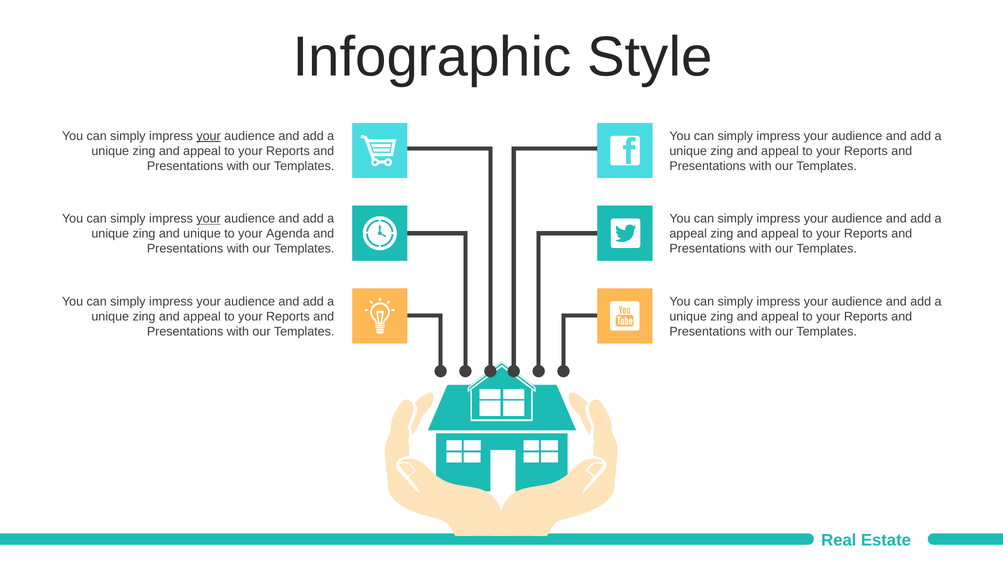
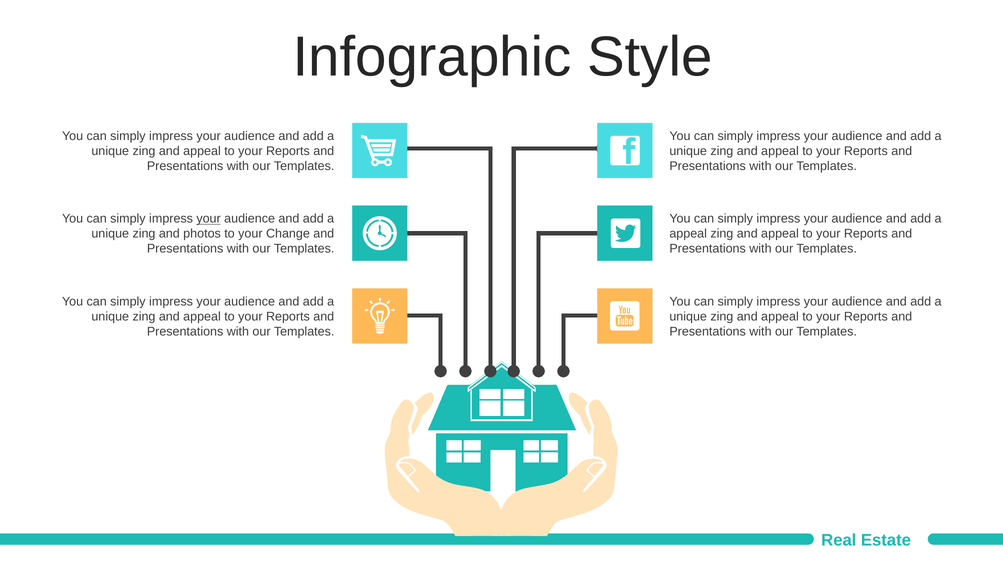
your at (209, 136) underline: present -> none
and unique: unique -> photos
Agenda: Agenda -> Change
